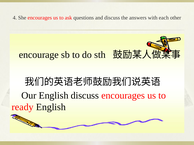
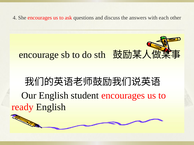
English discuss: discuss -> student
